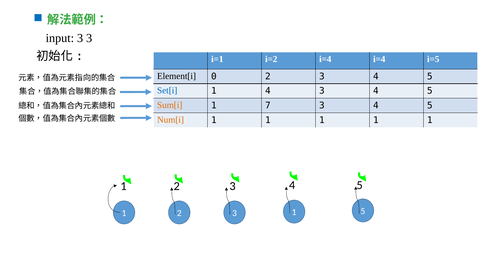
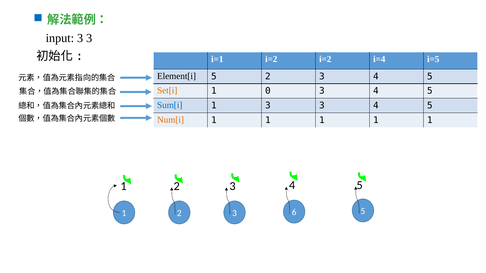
i=2 i=4: i=4 -> i=2
Element[i 0: 0 -> 5
Set[i colour: blue -> orange
1 4: 4 -> 0
Sum[i colour: orange -> blue
1 7: 7 -> 3
3 1: 1 -> 6
